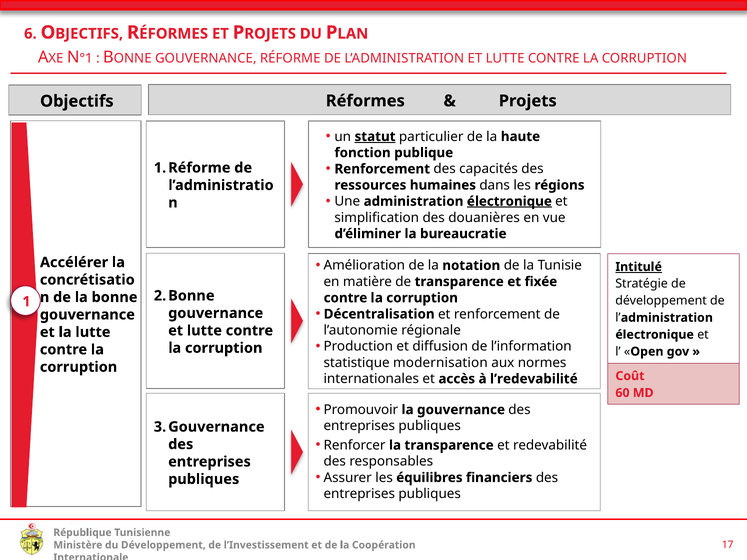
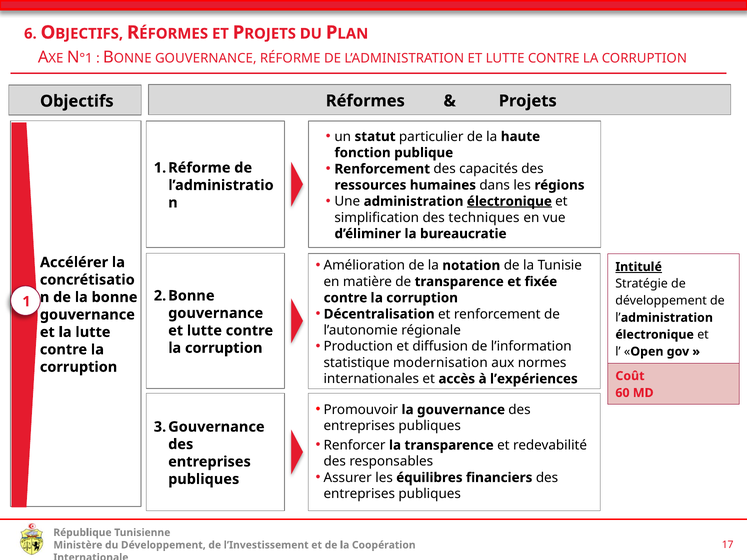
statut underline: present -> none
douanières: douanières -> techniques
l’redevabilité: l’redevabilité -> l’expériences
